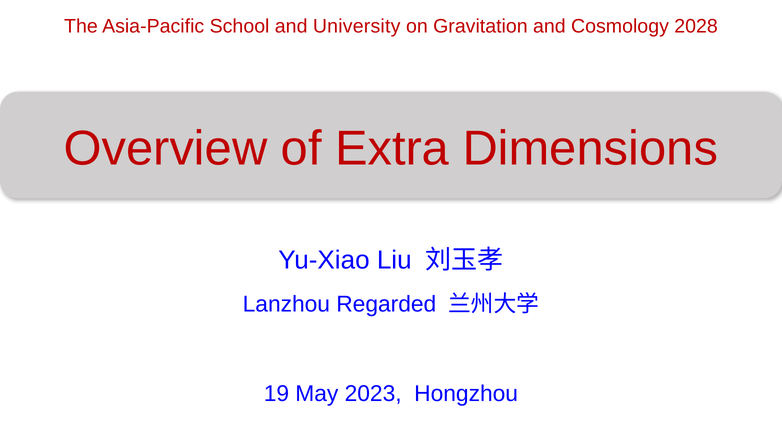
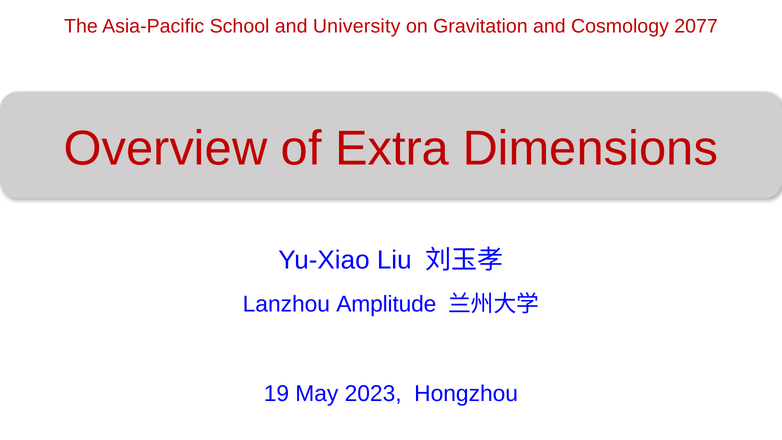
2028: 2028 -> 2077
Regarded: Regarded -> Amplitude
